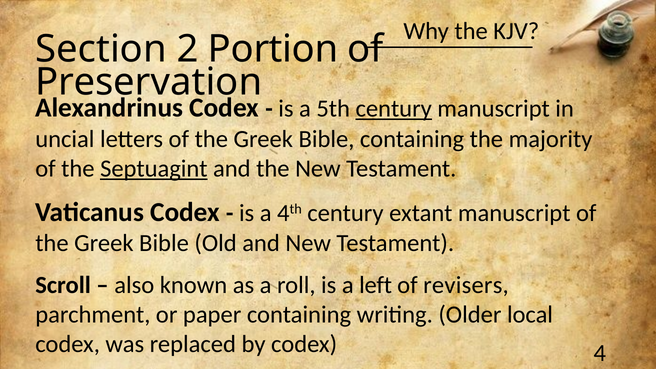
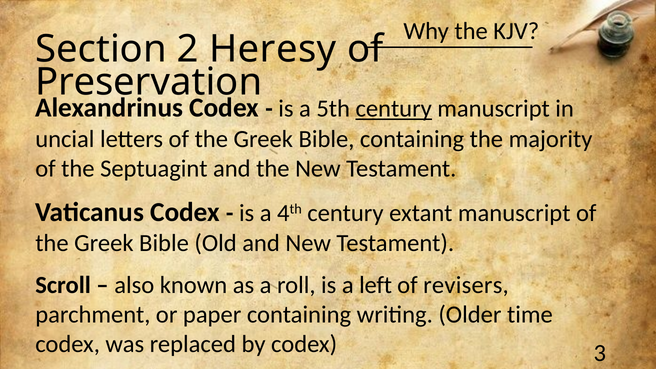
Portion: Portion -> Heresy
Septuagint underline: present -> none
local: local -> time
4: 4 -> 3
